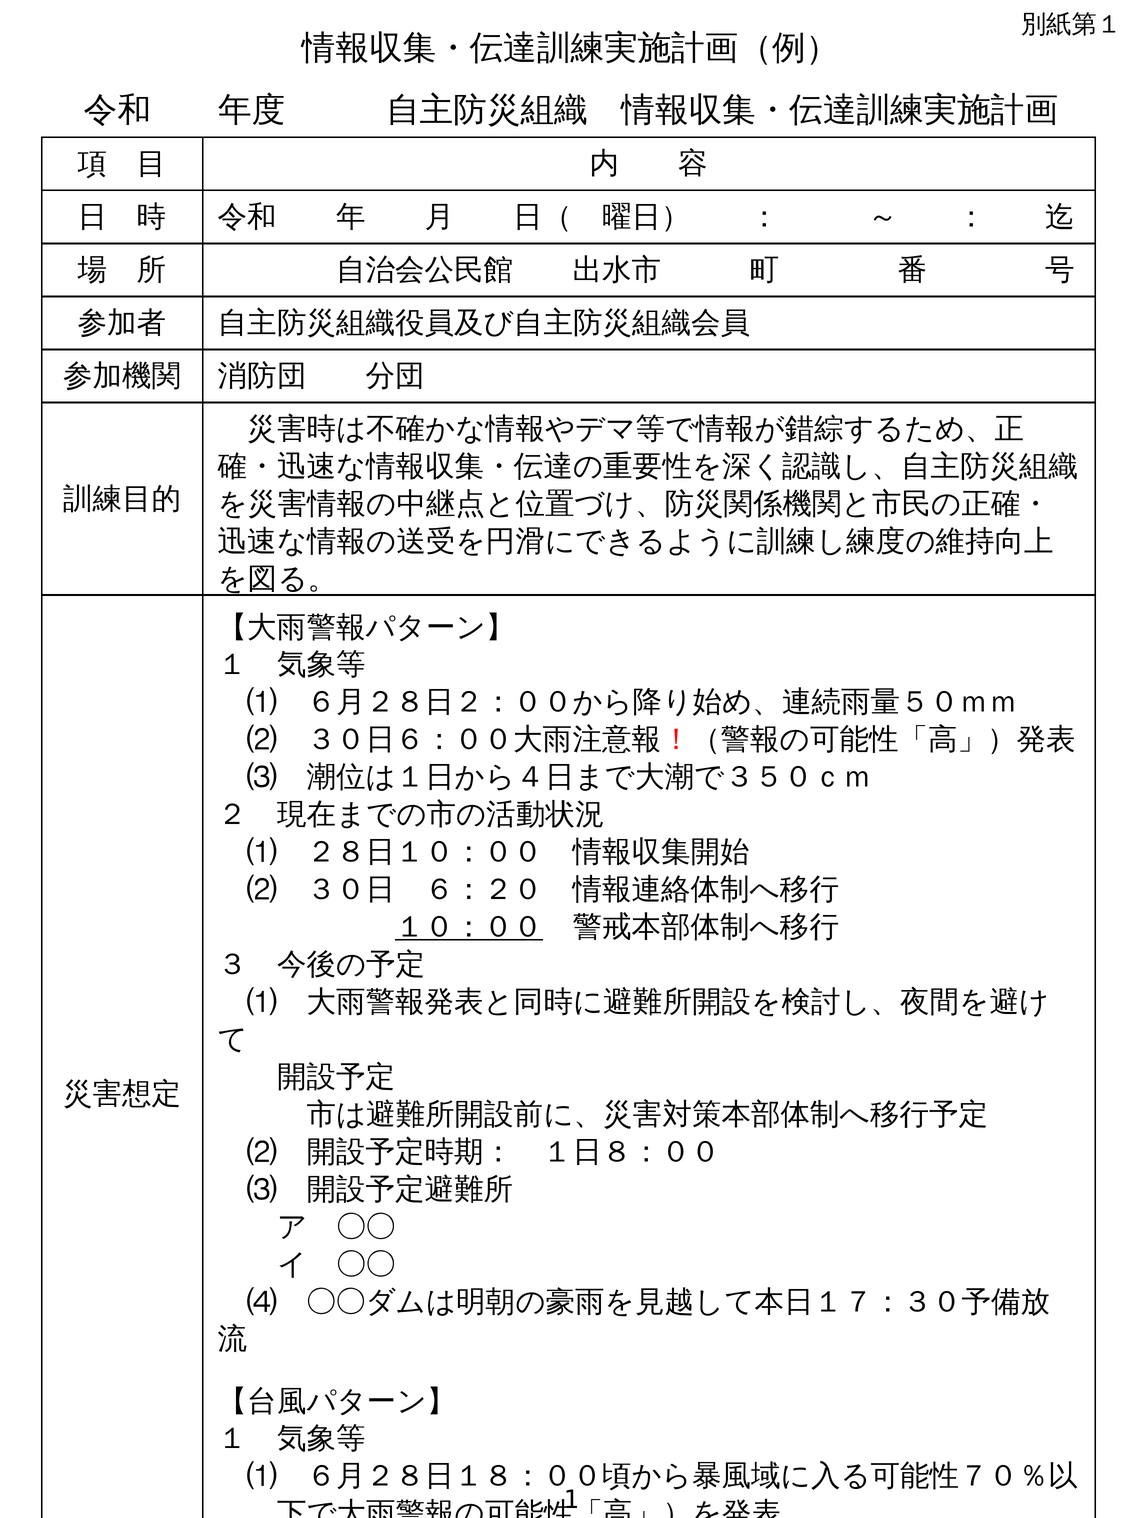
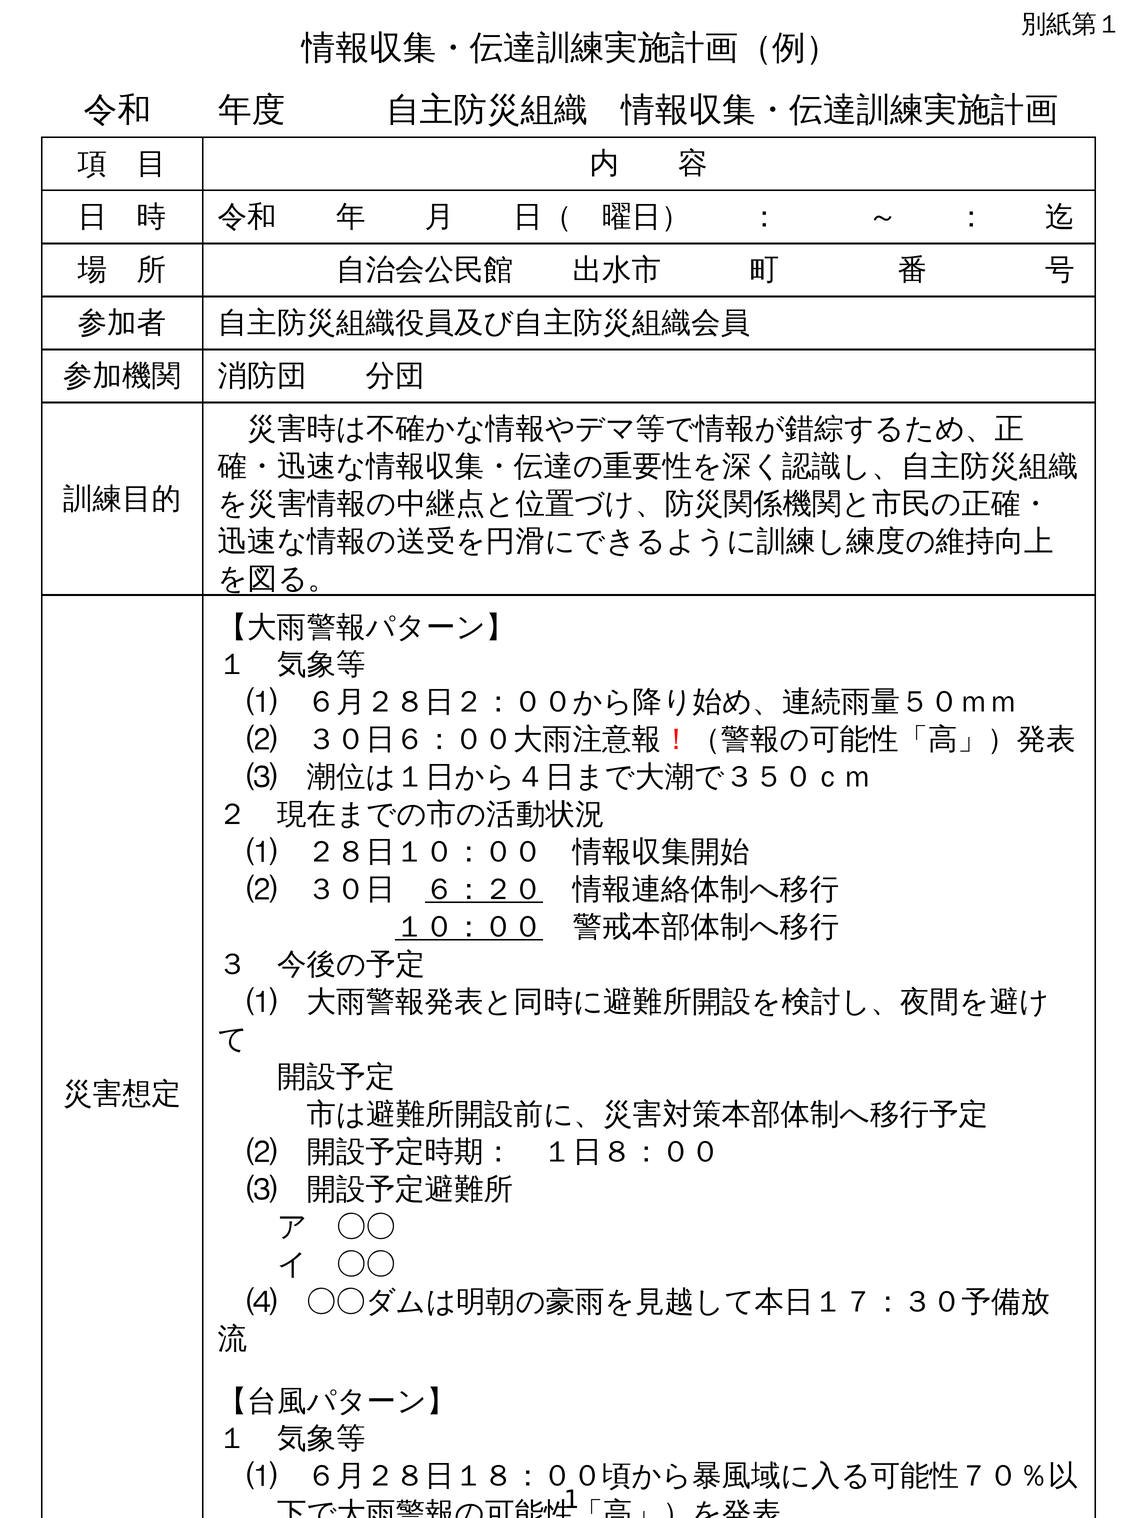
６：２０ underline: none -> present
